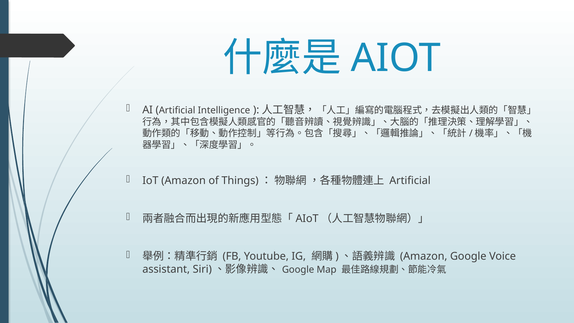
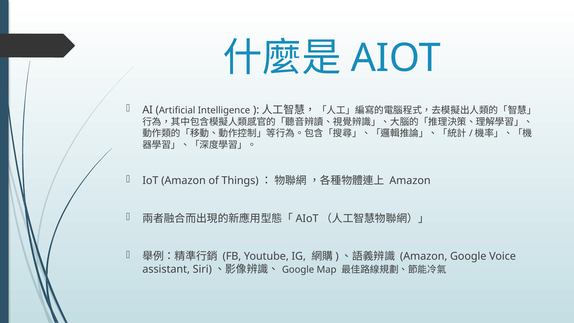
Artificial at (410, 181): Artificial -> Amazon
